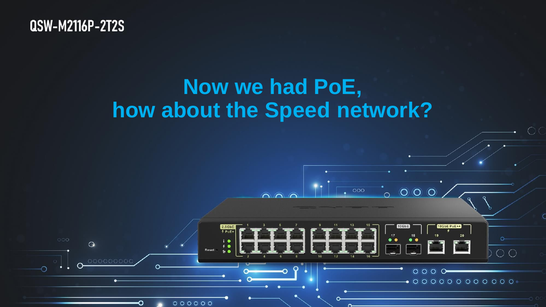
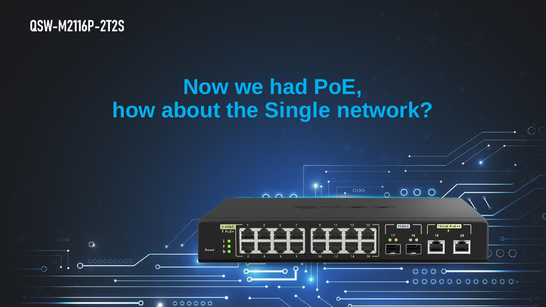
Speed: Speed -> Single
